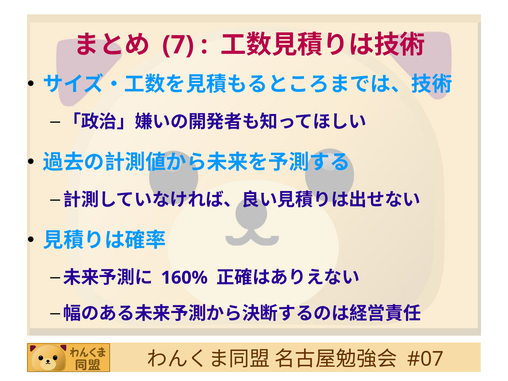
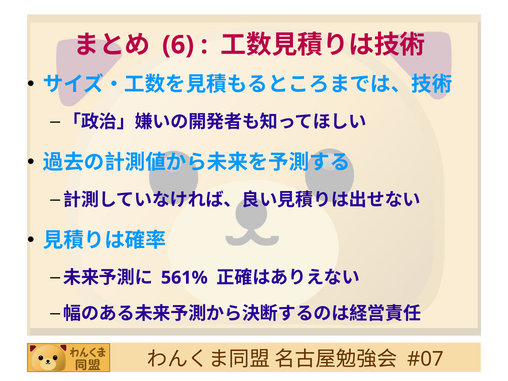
7: 7 -> 6
160%: 160% -> 561%
